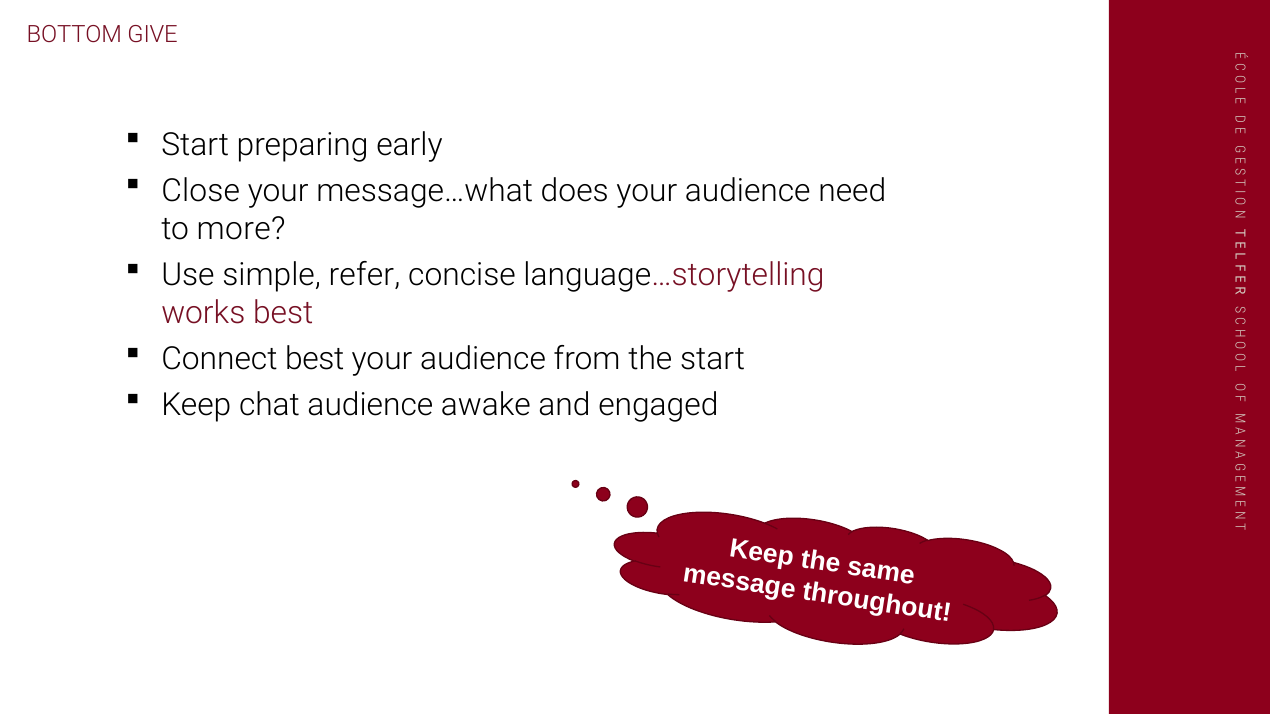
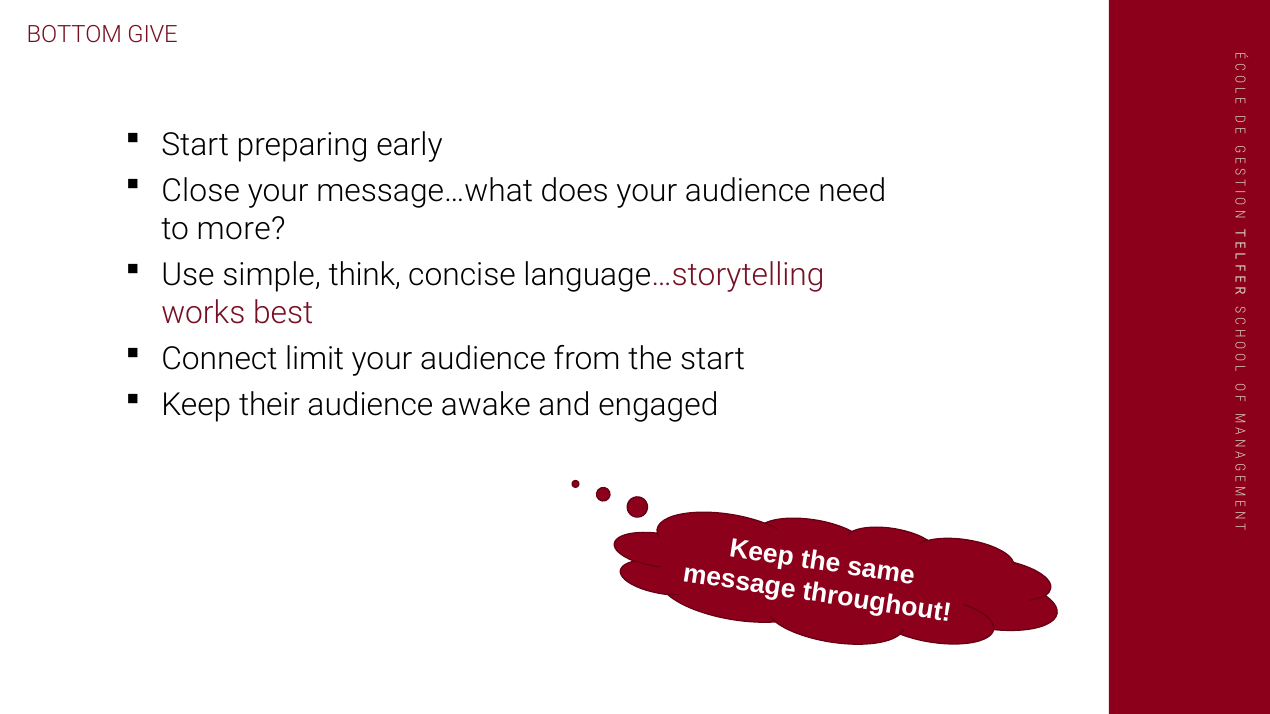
refer: refer -> think
Connect best: best -> limit
chat: chat -> their
